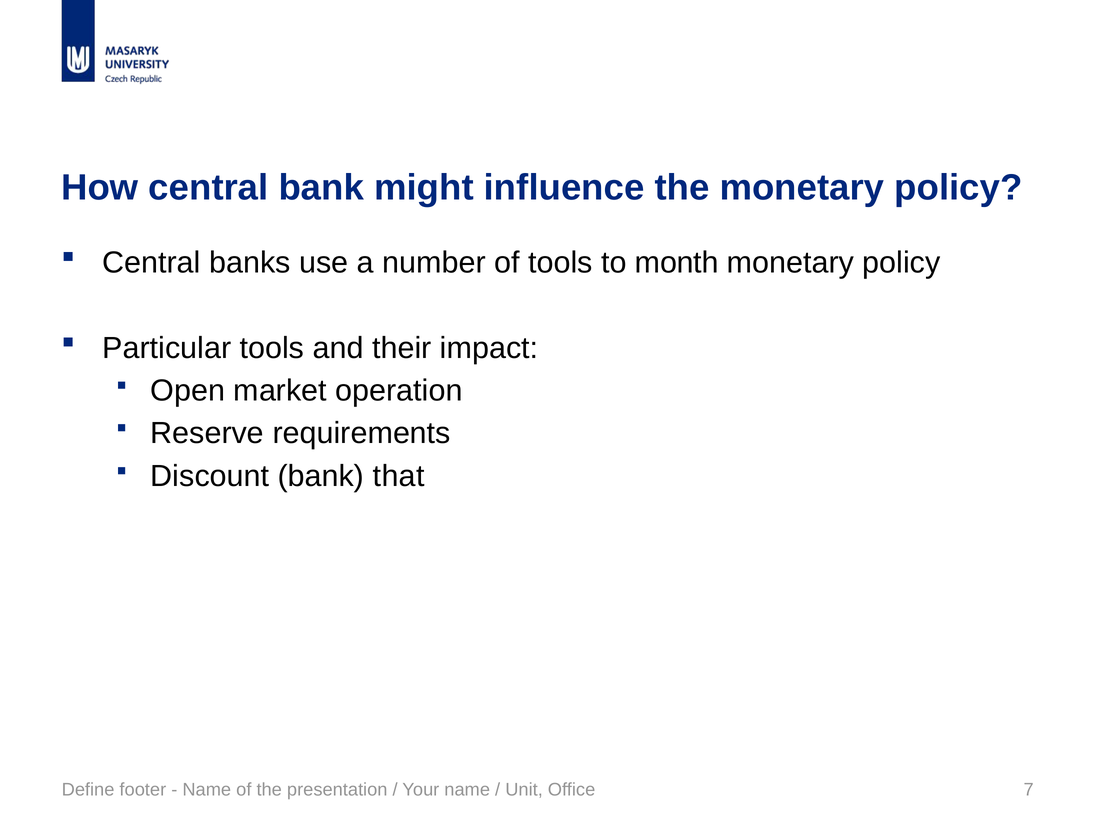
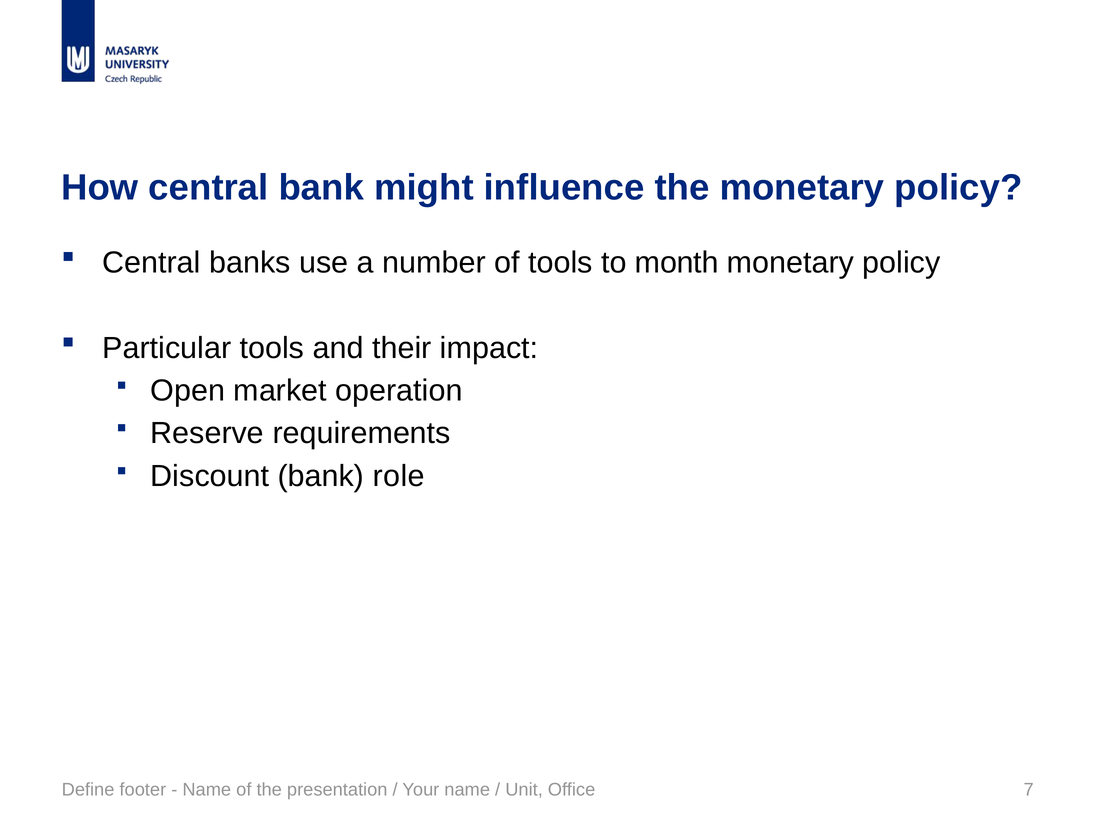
that: that -> role
